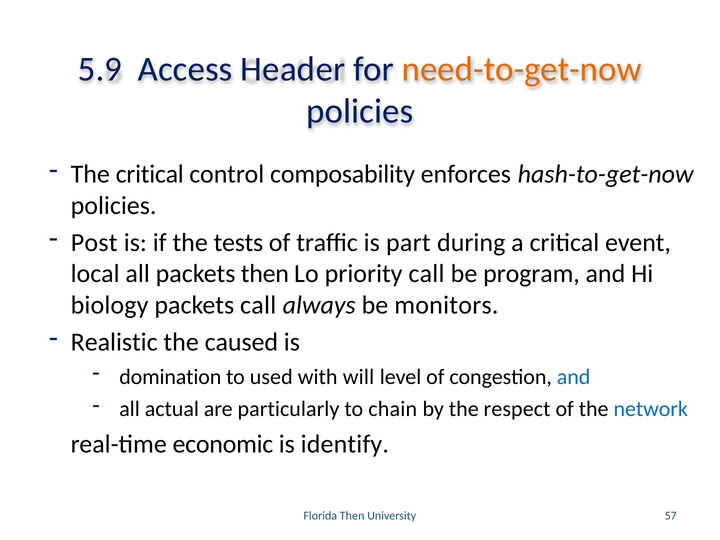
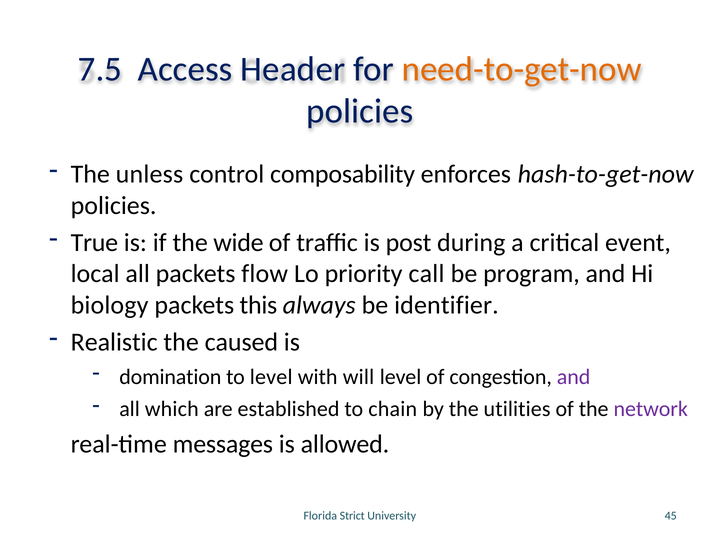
5.9: 5.9 -> 7.5
The critical: critical -> unless
Post: Post -> True
tests: tests -> wide
part: part -> post
packets then: then -> flow
packets call: call -> this
monitors: monitors -> identifier
to used: used -> level
and at (574, 377) colour: blue -> purple
actual: actual -> which
particularly: particularly -> established
respect: respect -> utilities
network colour: blue -> purple
economic: economic -> messages
identify: identify -> allowed
Florida Then: Then -> Strict
57: 57 -> 45
